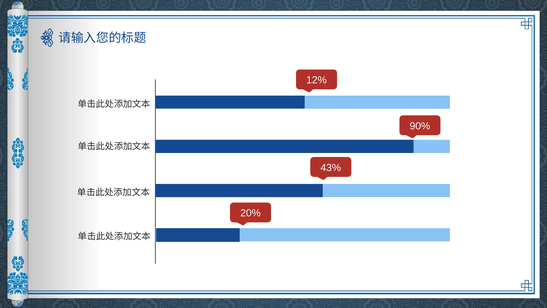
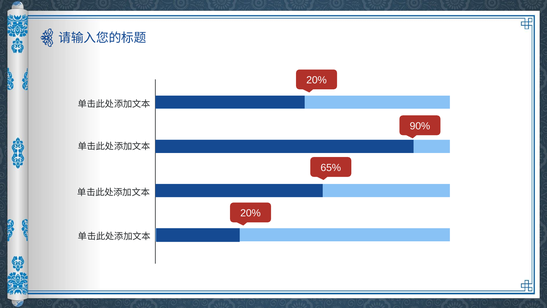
12% at (317, 80): 12% -> 20%
43%: 43% -> 65%
